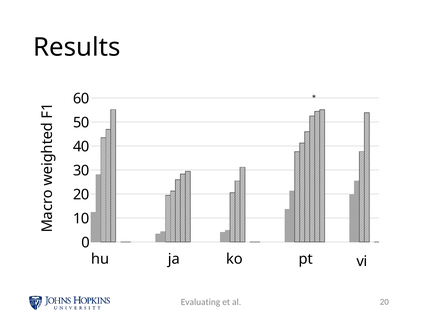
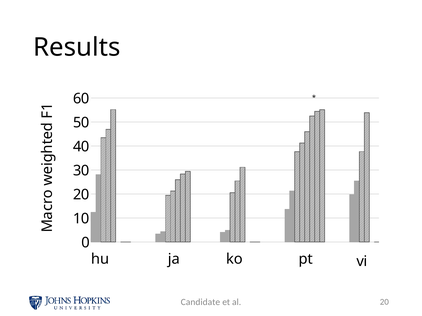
Evaluating: Evaluating -> Candidate
